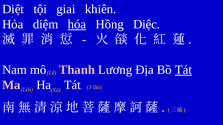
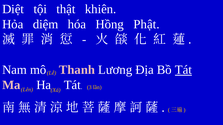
giai: giai -> thật
hóa underline: present -> none
Diệc: Diệc -> Phật
